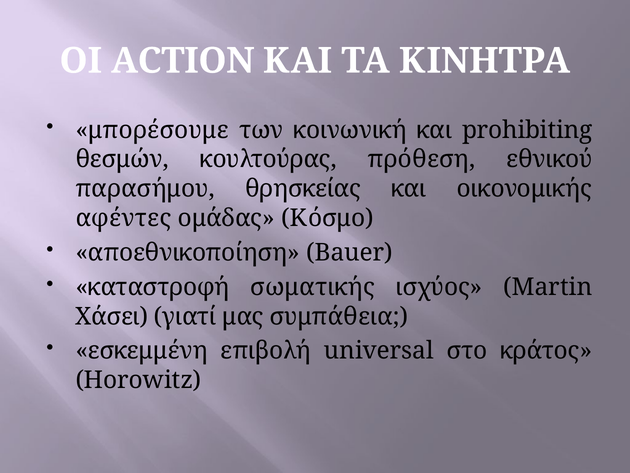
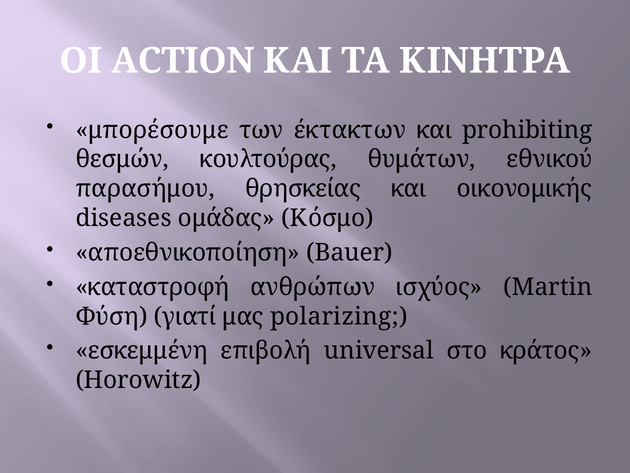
κοινωνική: κοινωνική -> έκτακτων
πρόθεση: πρόθεση -> θυμάτων
αφέντες: αφέντες -> diseases
σωματικής: σωματικής -> ανθρώπων
Χάσει: Χάσει -> Φύση
συμπάθεια: συμπάθεια -> polarizing
